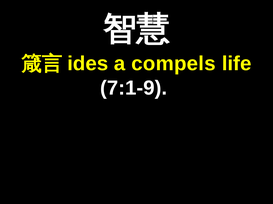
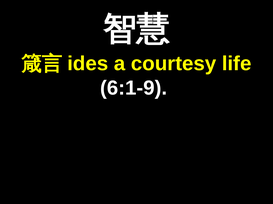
compels: compels -> courtesy
7:1-9: 7:1-9 -> 6:1-9
